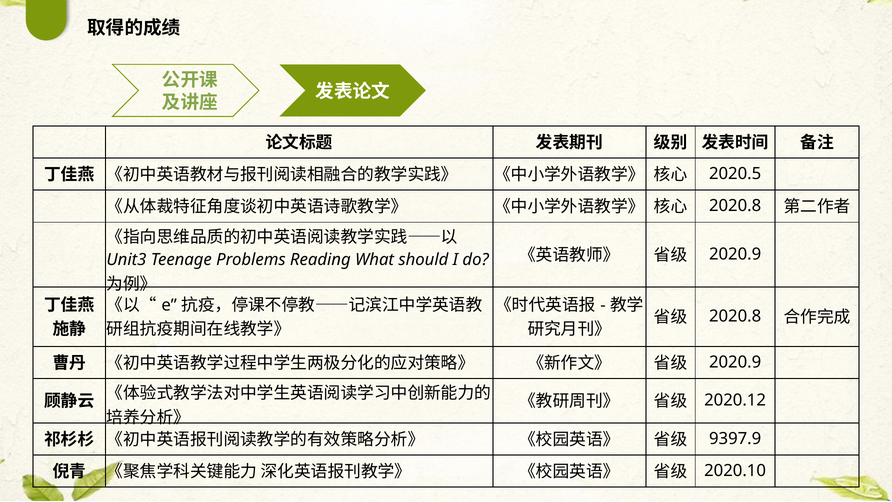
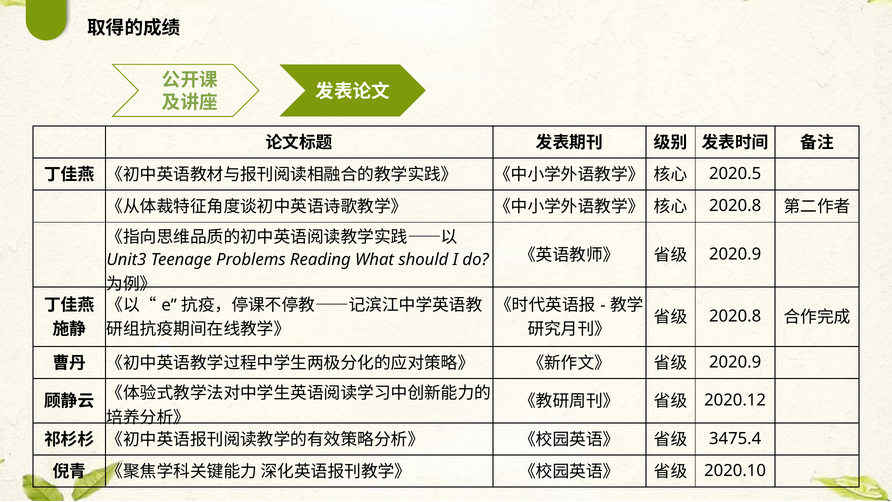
9397.9: 9397.9 -> 3475.4
